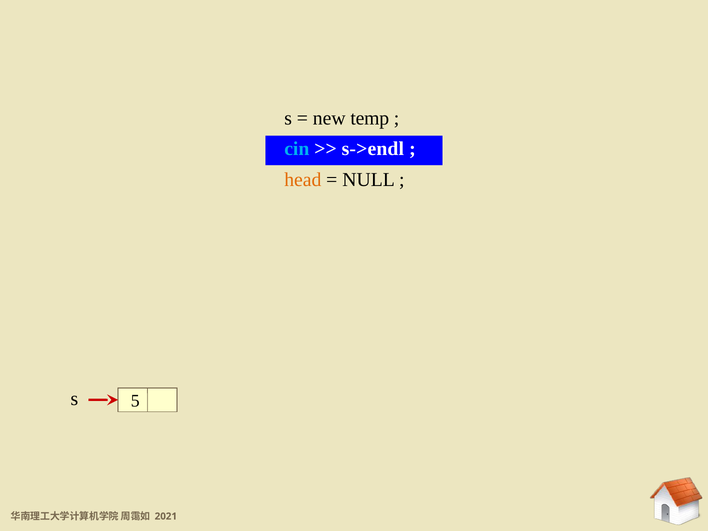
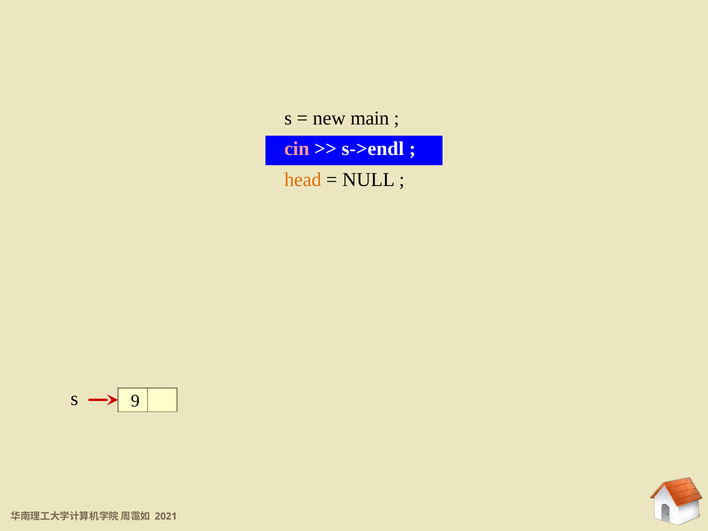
temp: temp -> main
cin colour: light blue -> pink
5: 5 -> 9
